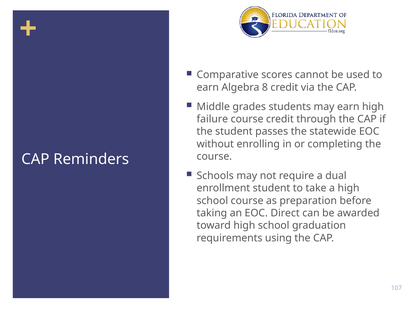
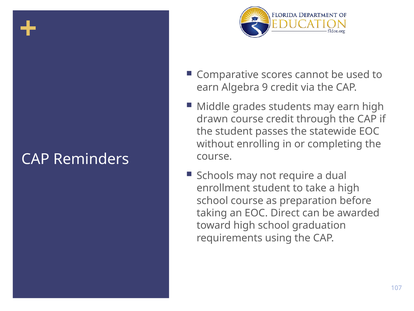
8: 8 -> 9
failure: failure -> drawn
